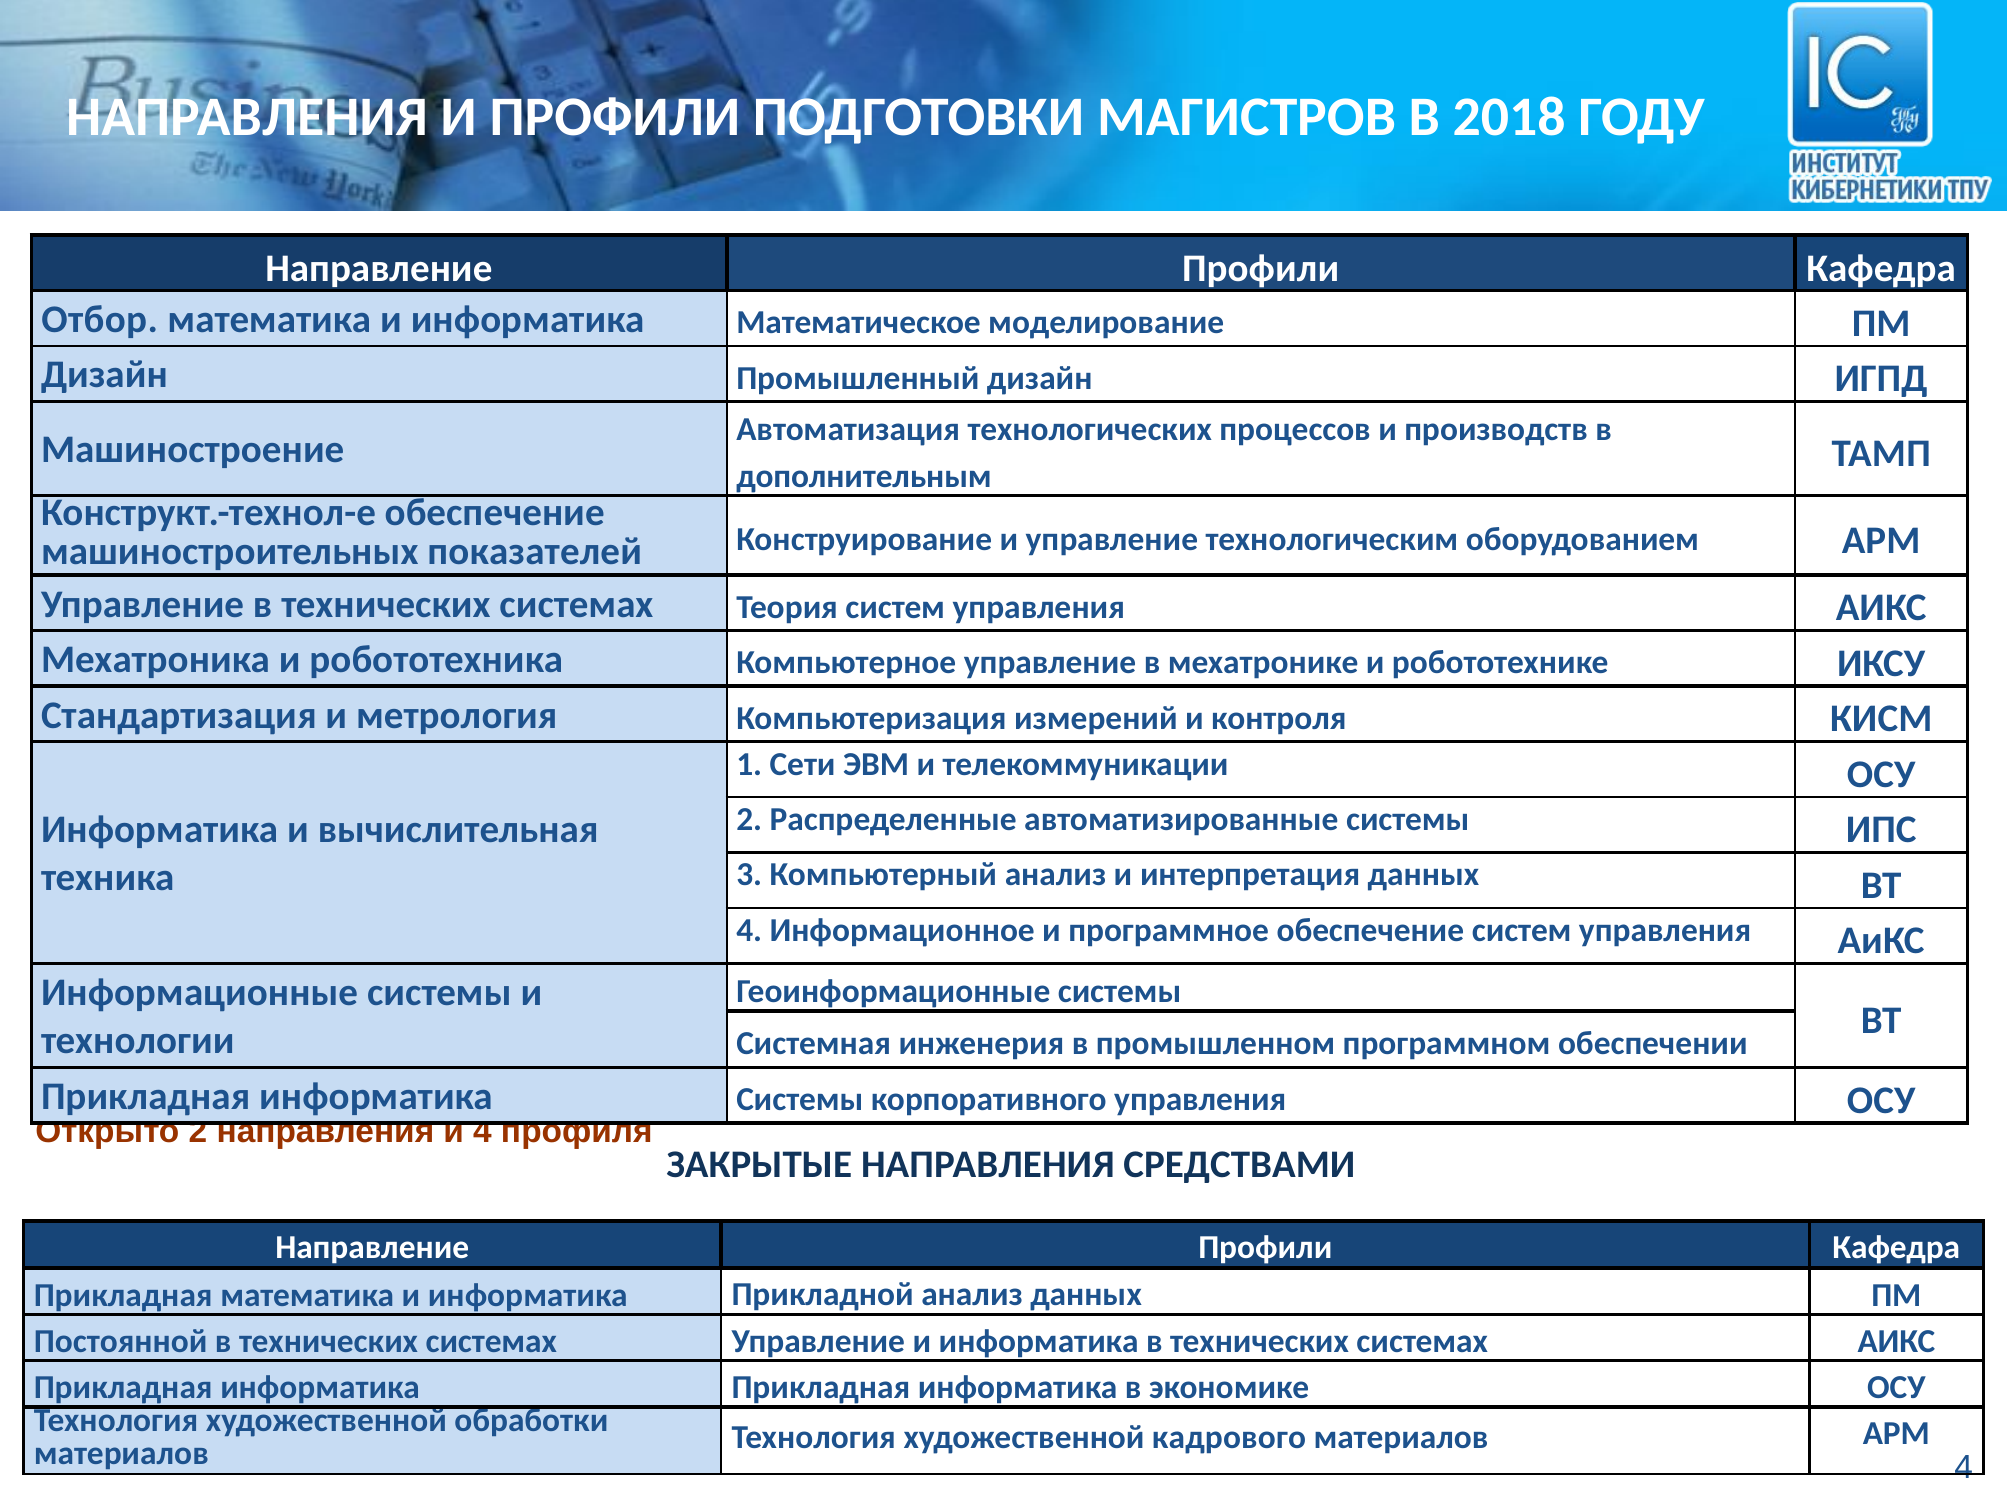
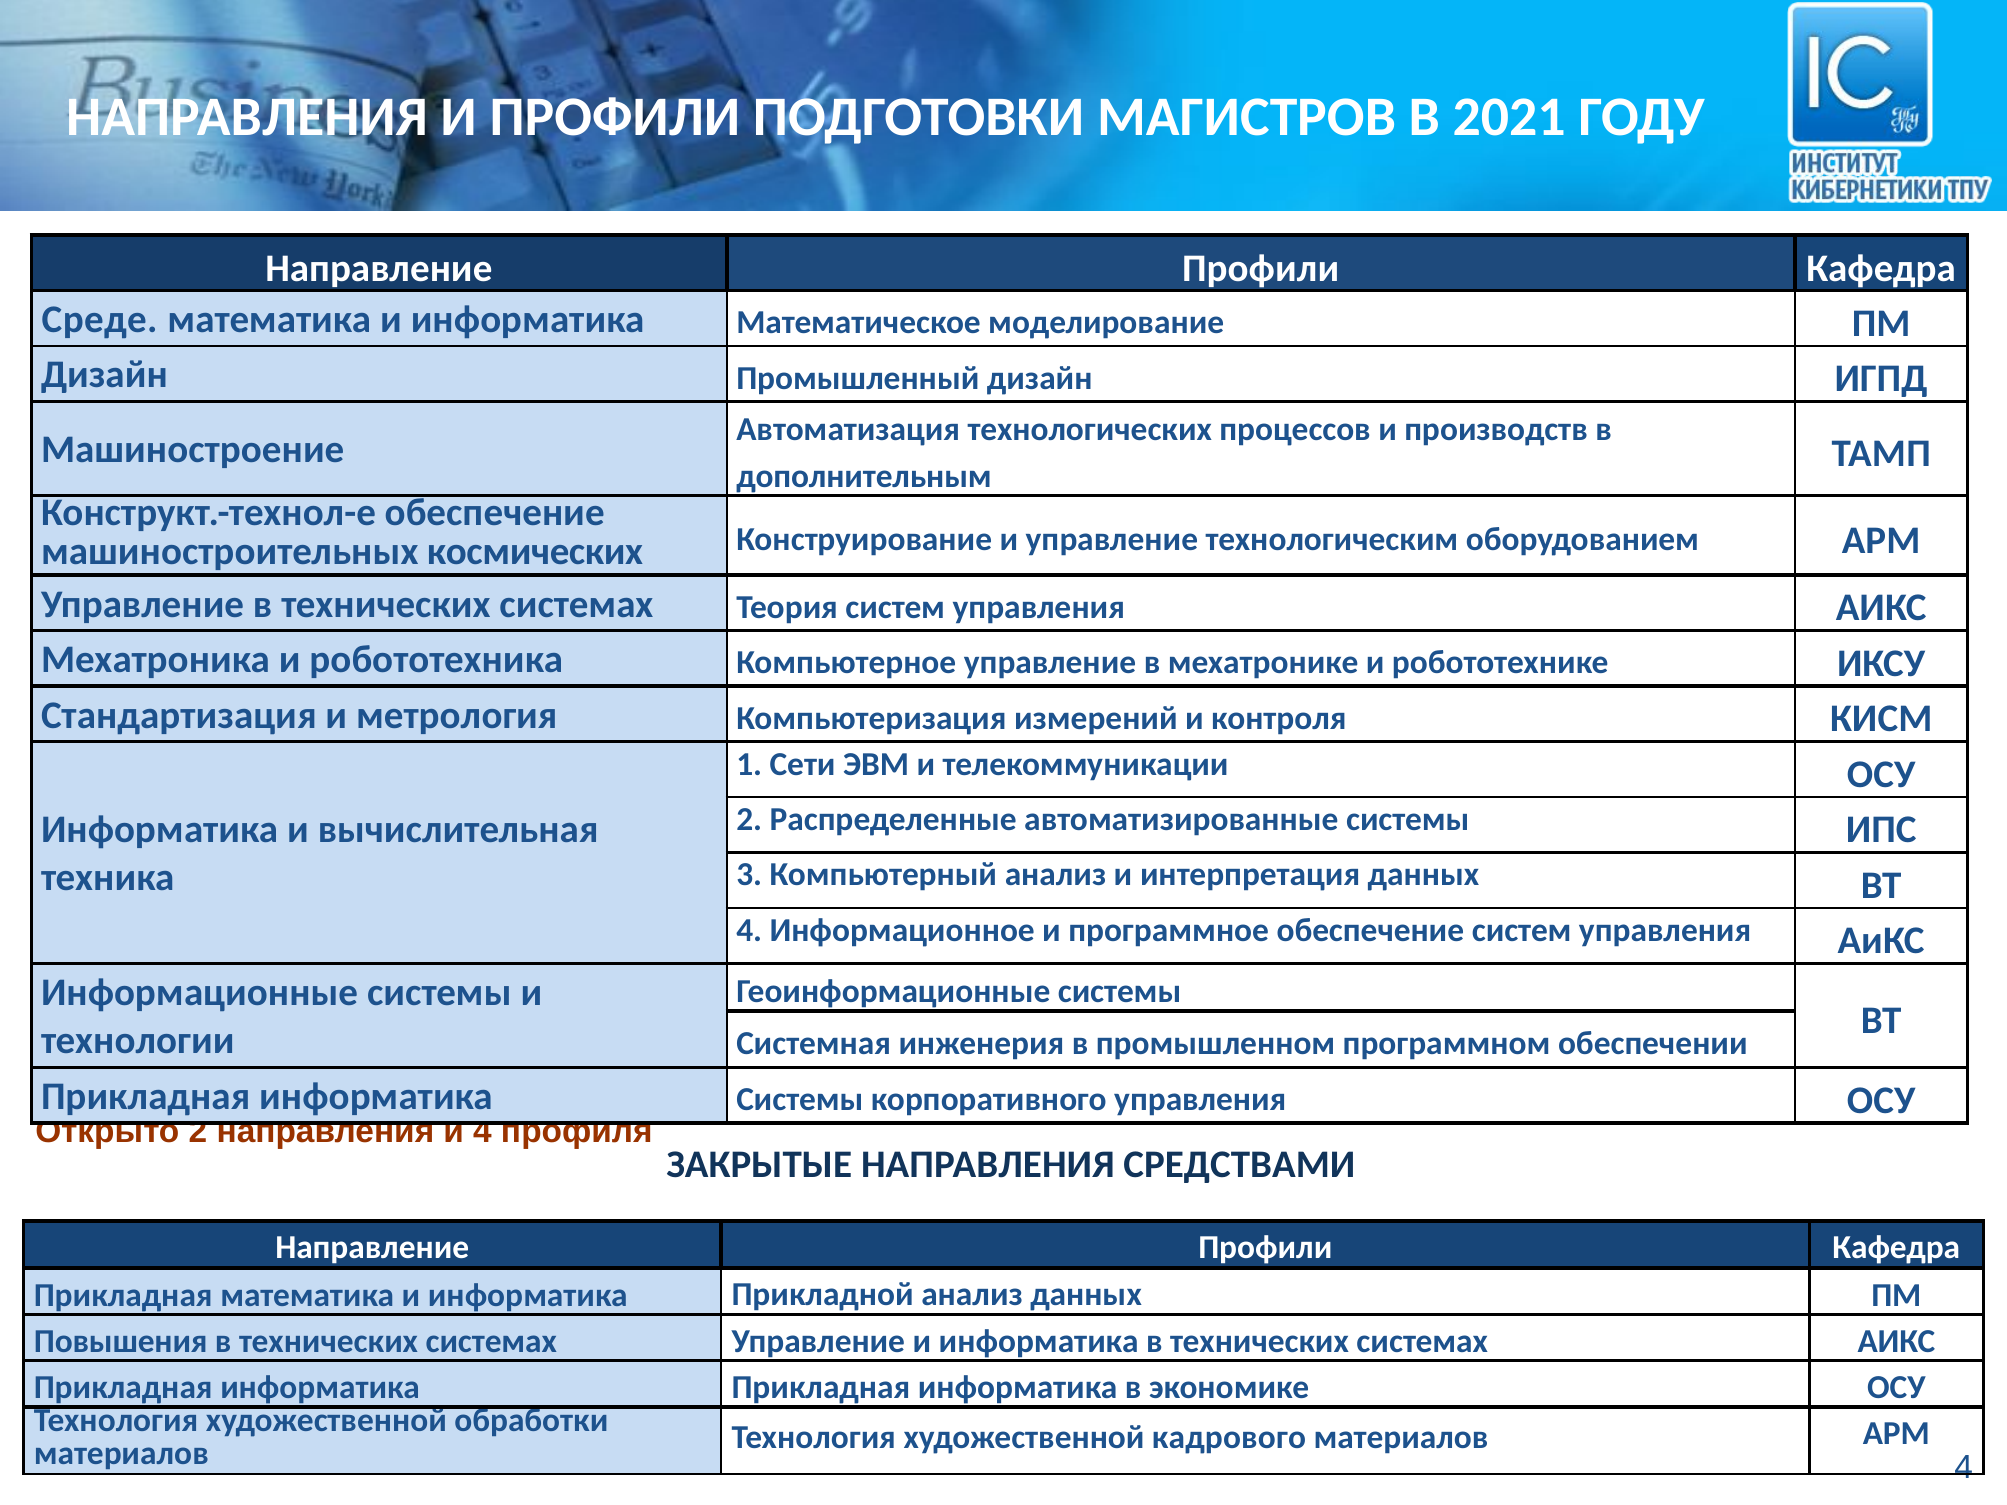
2018: 2018 -> 2021
Отбор: Отбор -> Среде
показателей: показателей -> космических
Постоянной: Постоянной -> Повышения
